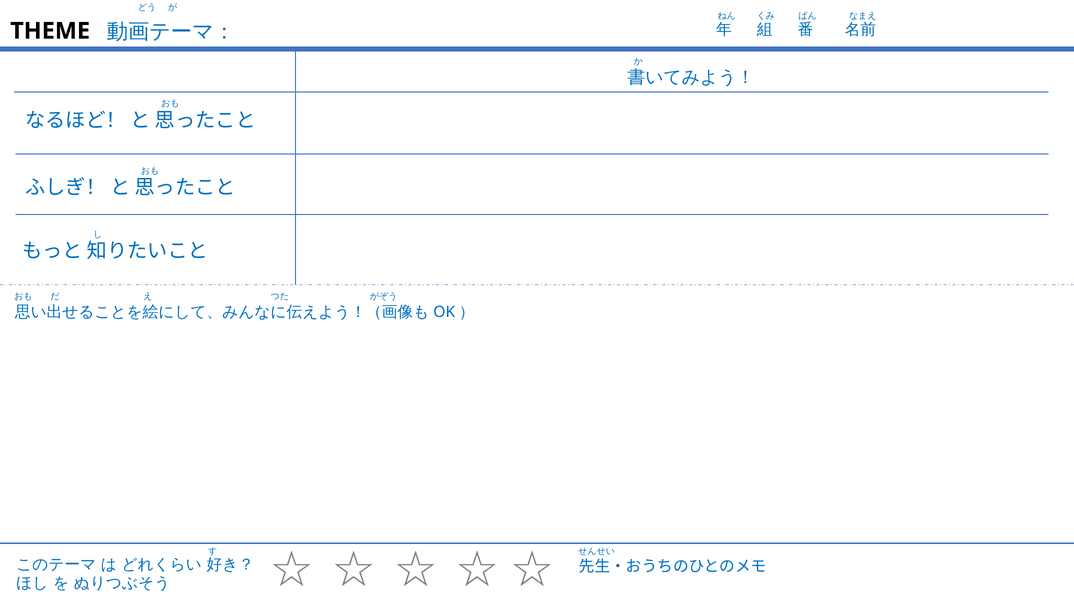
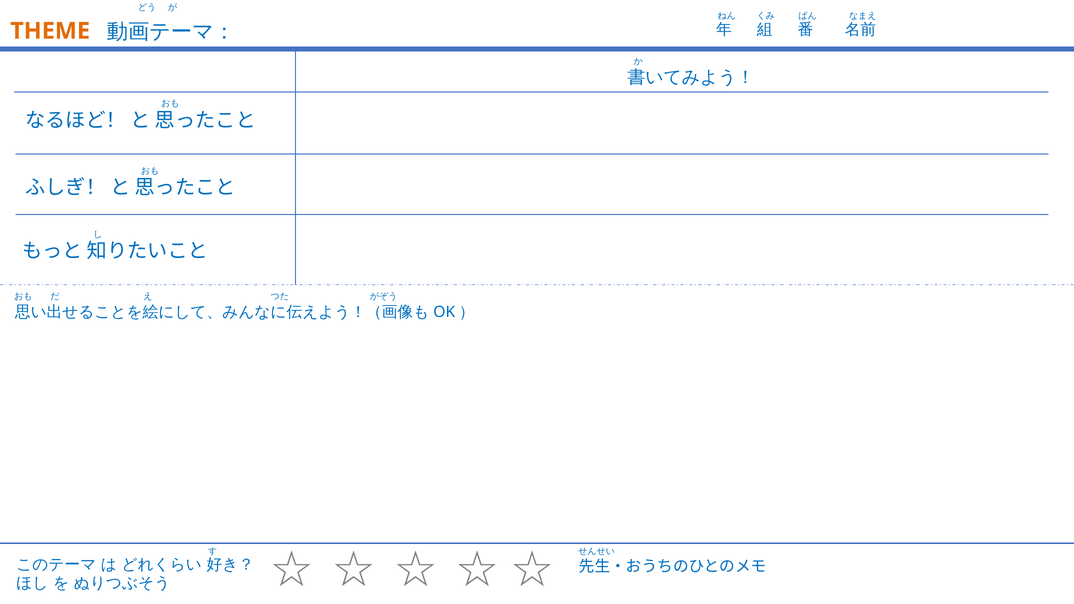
THEME colour: black -> orange
